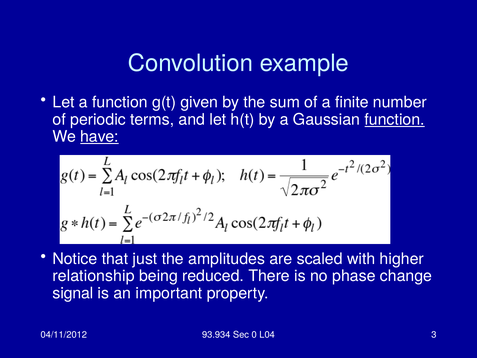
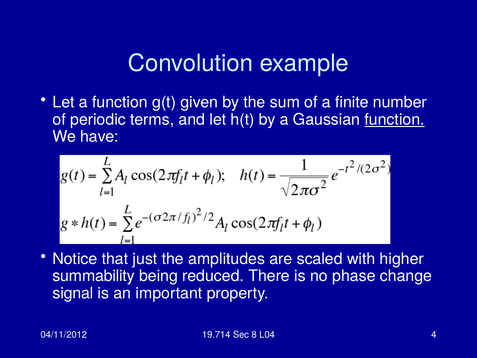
have underline: present -> none
relationship: relationship -> summability
93.934: 93.934 -> 19.714
0: 0 -> 8
3: 3 -> 4
